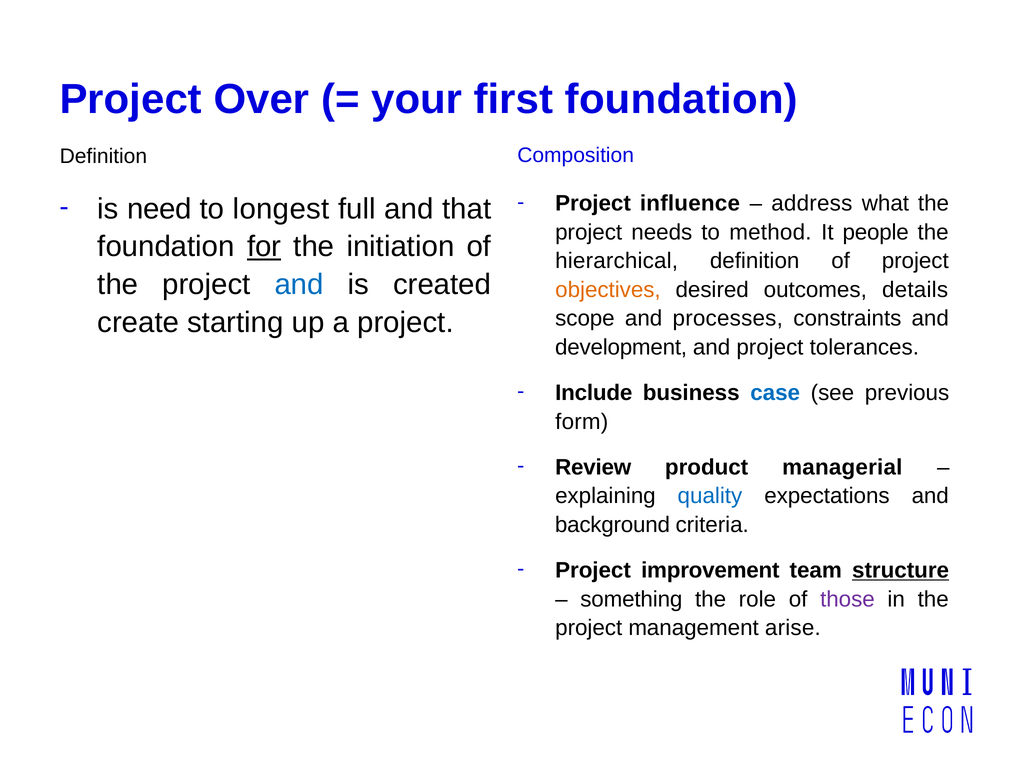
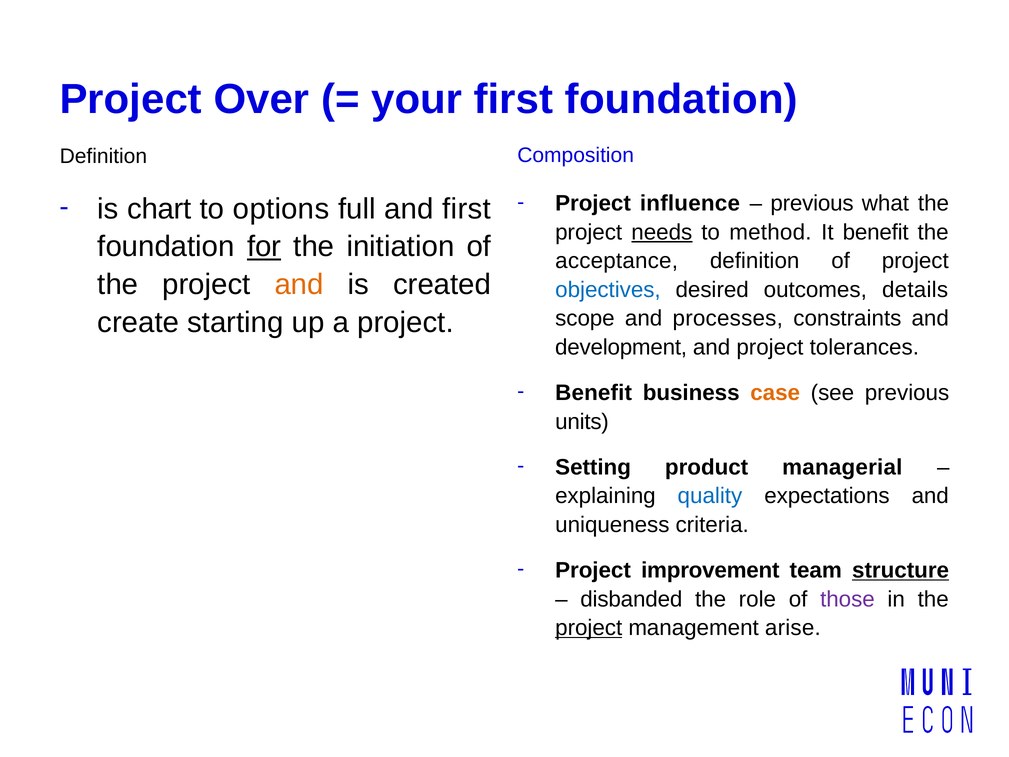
address at (812, 203): address -> previous
need: need -> chart
longest: longest -> options
and that: that -> first
needs underline: none -> present
It people: people -> benefit
hierarchical: hierarchical -> acceptance
and at (299, 284) colour: blue -> orange
objectives colour: orange -> blue
Include at (594, 393): Include -> Benefit
case colour: blue -> orange
form: form -> units
Review: Review -> Setting
background: background -> uniqueness
something: something -> disbanded
project at (589, 628) underline: none -> present
